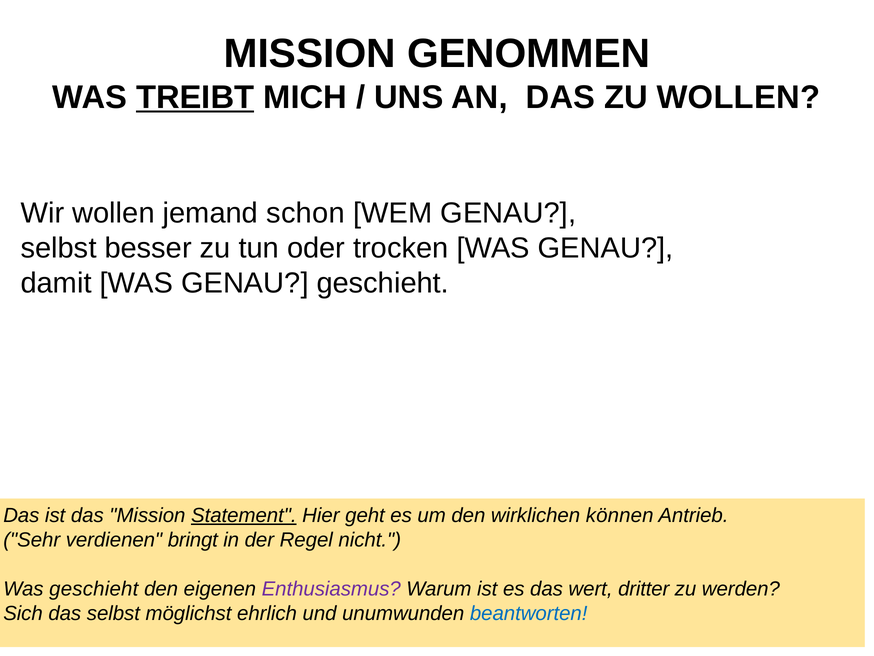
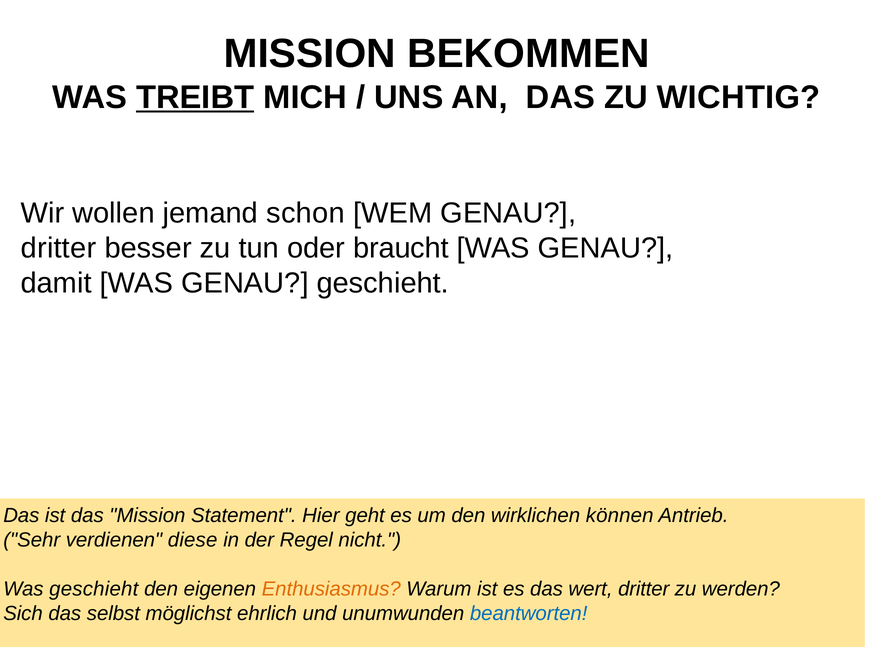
GENOMMEN: GENOMMEN -> BEKOMMEN
ZU WOLLEN: WOLLEN -> WICHTIG
selbst at (59, 248): selbst -> dritter
trocken: trocken -> braucht
Statement underline: present -> none
bringt: bringt -> diese
Enthusiasmus colour: purple -> orange
